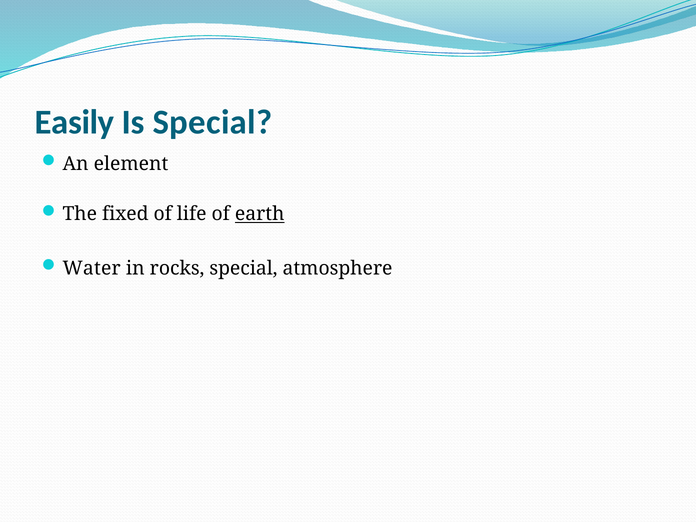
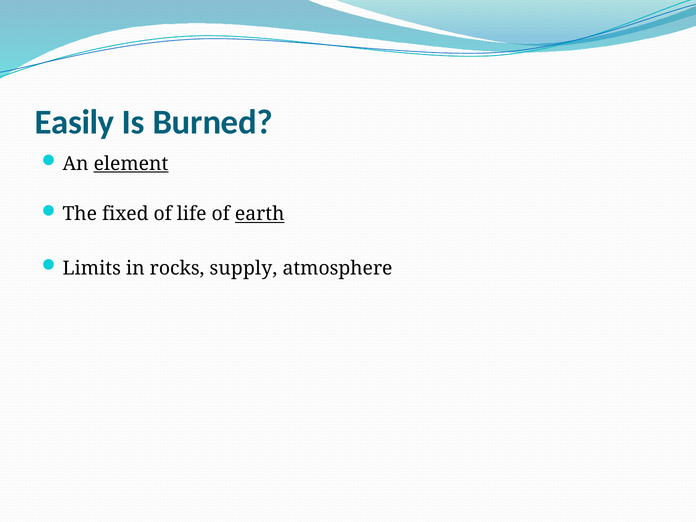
Is Special: Special -> Burned
element underline: none -> present
Water: Water -> Limits
rocks special: special -> supply
